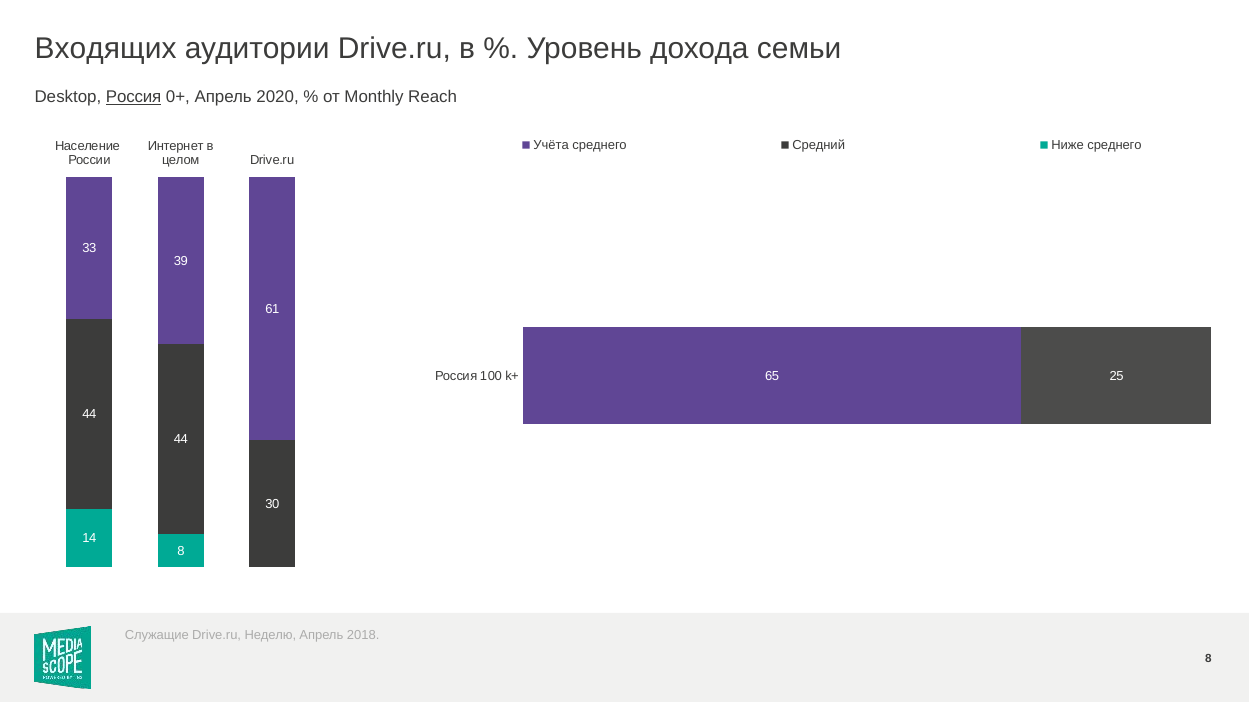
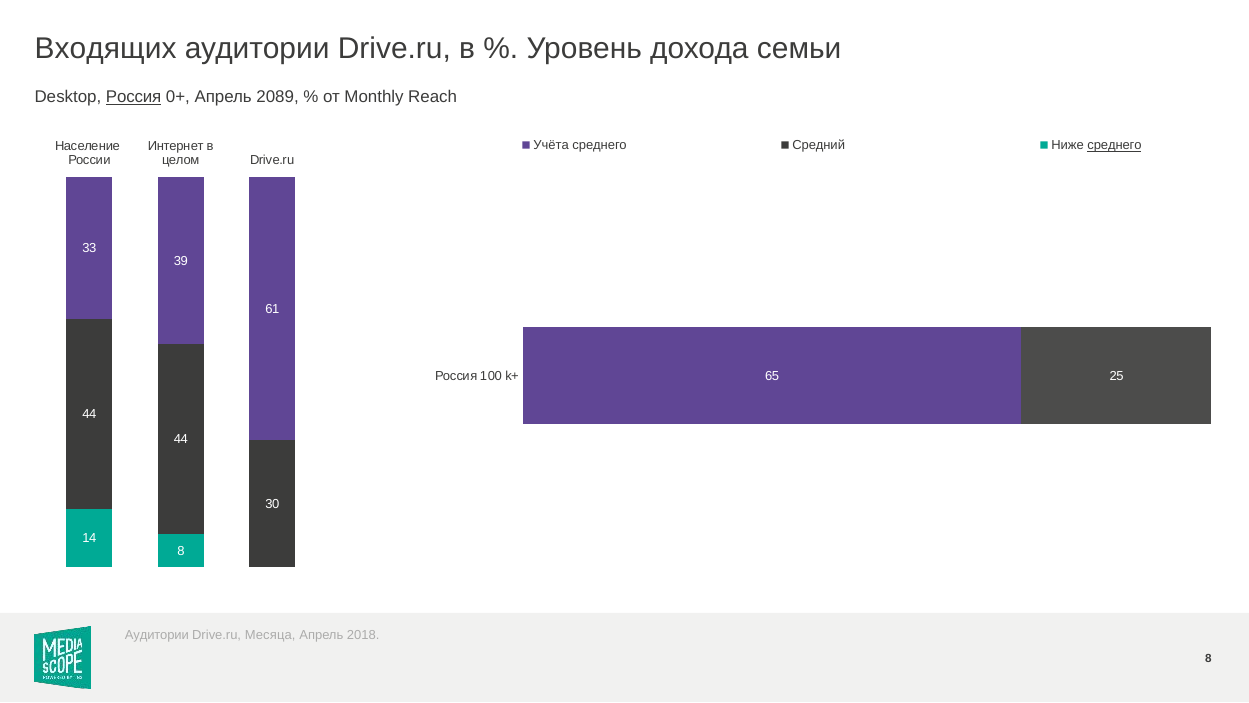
2020: 2020 -> 2089
среднего at (1115, 145) underline: none -> present
Служащие at (157, 635): Служащие -> Аудитории
Неделю: Неделю -> Месяца
